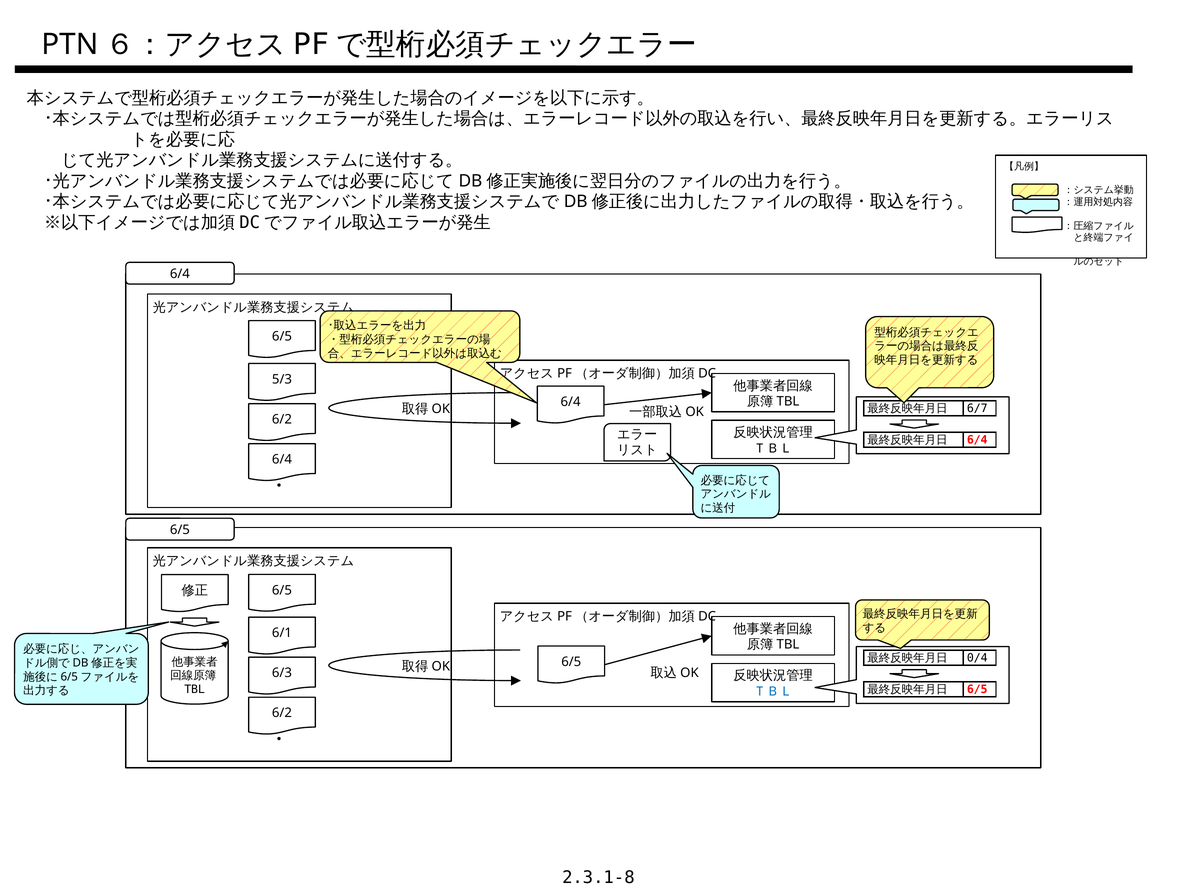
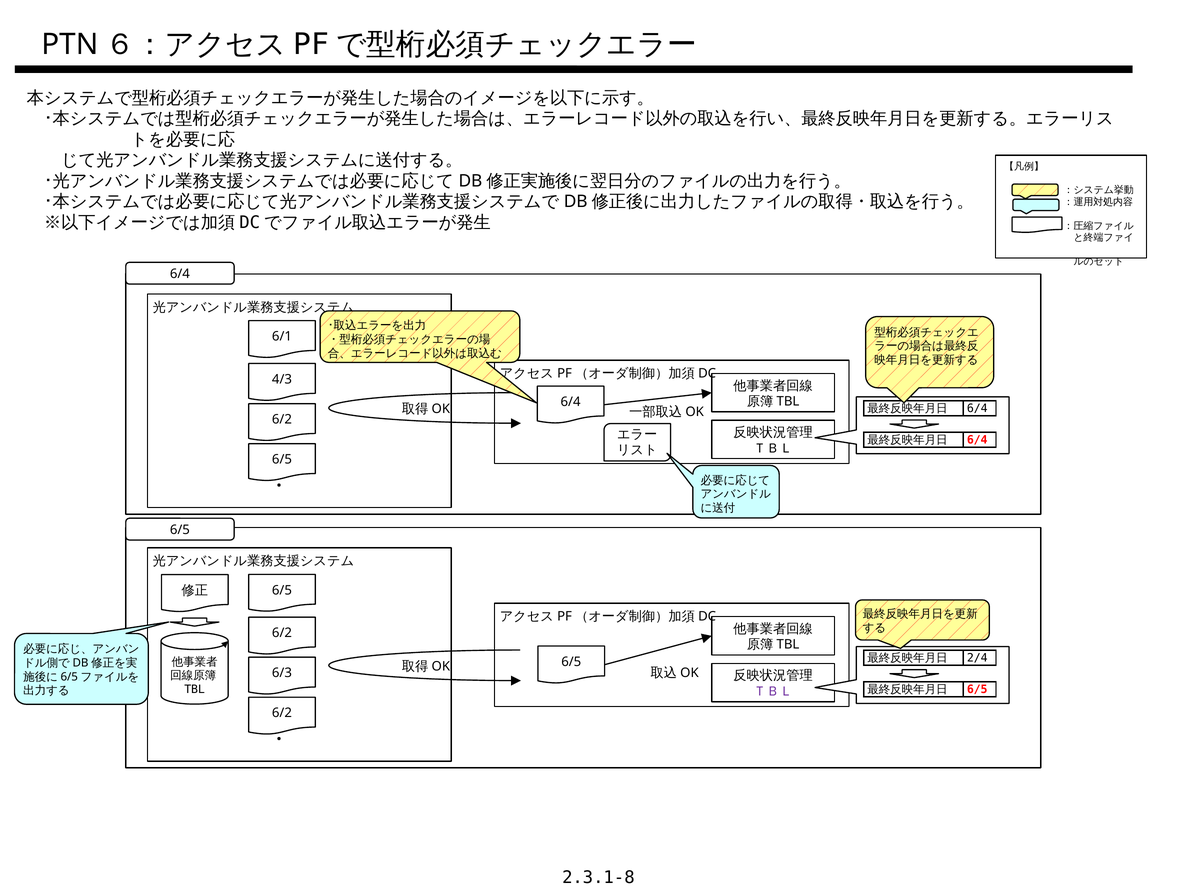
6/5 at (282, 337): 6/5 -> 6/1
5/3: 5/3 -> 4/3
6/7 at (977, 409): 6/7 -> 6/4
6/4 at (282, 460): 6/4 -> 6/5
6/1 at (282, 633): 6/1 -> 6/2
0/4: 0/4 -> 2/4
ＴＢＬ at (773, 692) colour: blue -> purple
